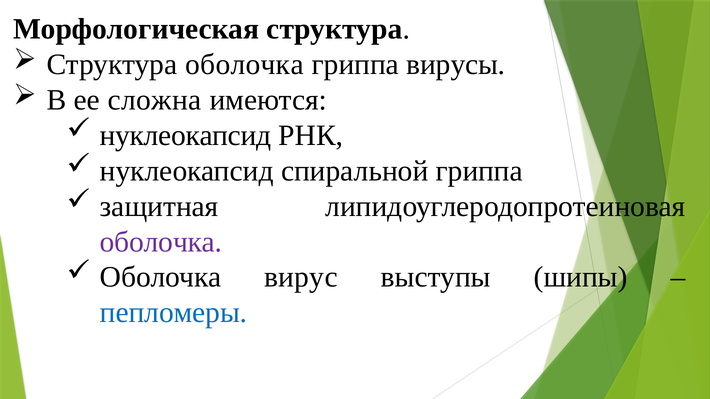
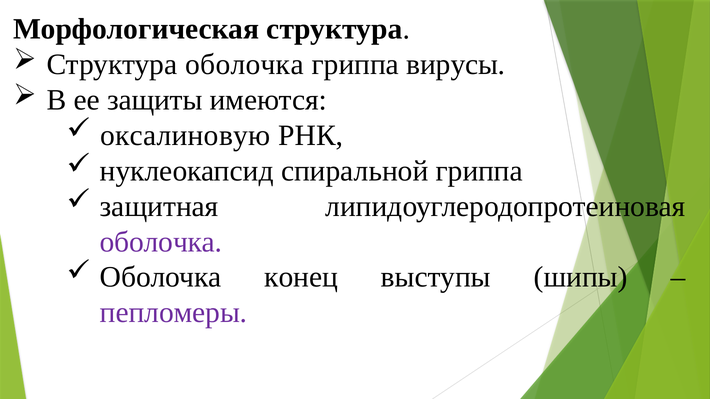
сложна: сложна -> защиты
нуклеокапсид at (186, 136): нуклеокапсид -> оксалиновую
вирус: вирус -> конец
пепломеры colour: blue -> purple
